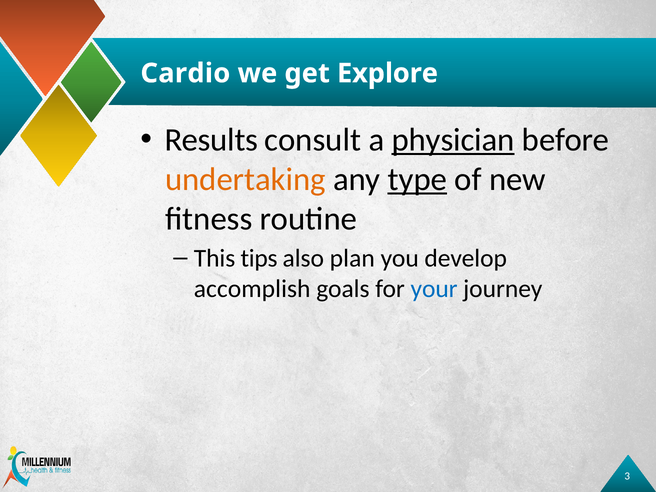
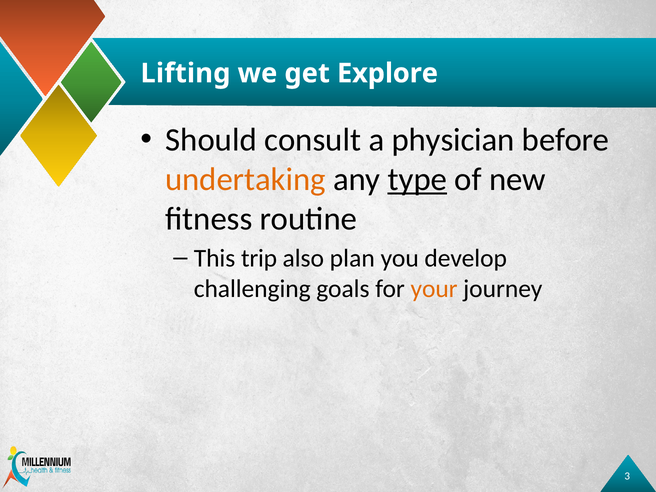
Cardio: Cardio -> Lifting
Results: Results -> Should
physician underline: present -> none
tips: tips -> trip
accomplish: accomplish -> challenging
your colour: blue -> orange
